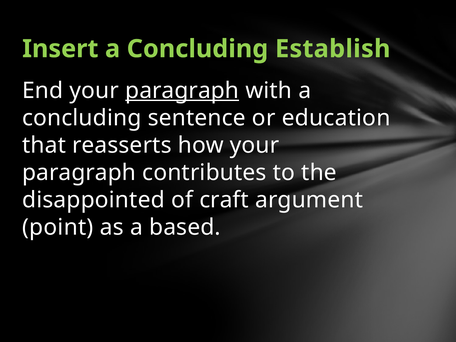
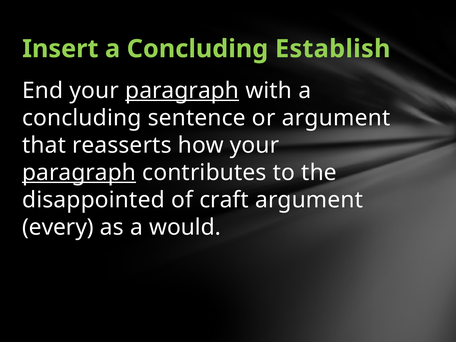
or education: education -> argument
paragraph at (79, 173) underline: none -> present
point: point -> every
based: based -> would
